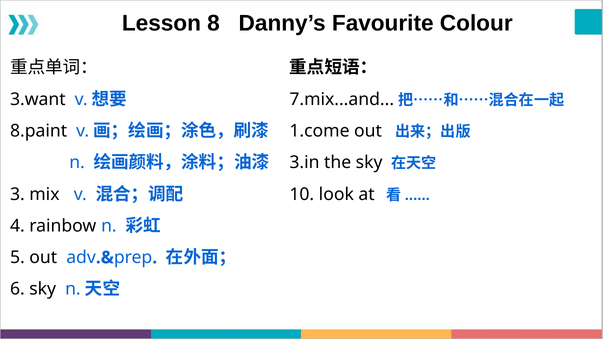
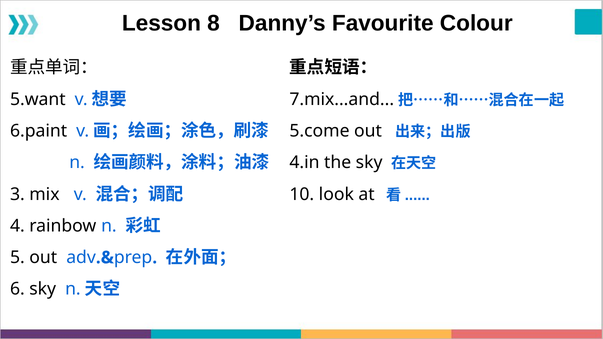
3.want: 3.want -> 5.want
8.paint: 8.paint -> 6.paint
1.come: 1.come -> 5.come
3.in: 3.in -> 4.in
